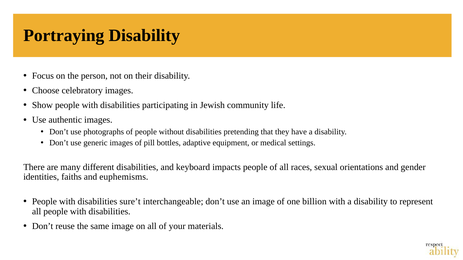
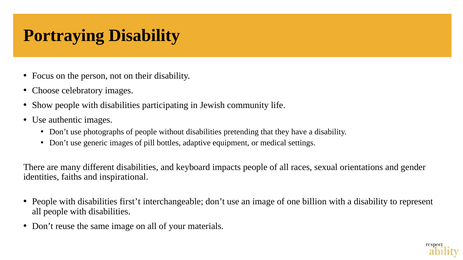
euphemisms: euphemisms -> inspirational
sure’t: sure’t -> first’t
